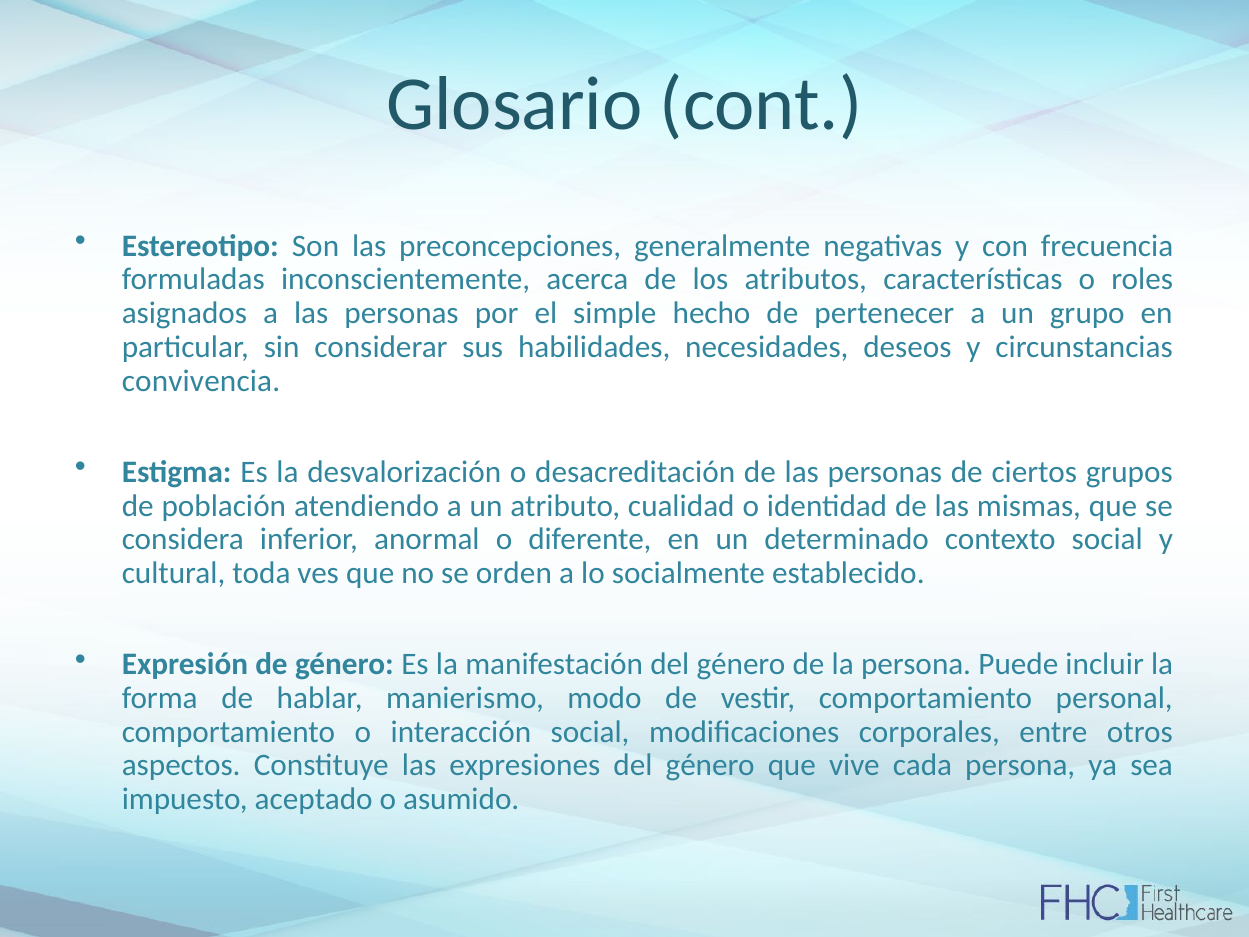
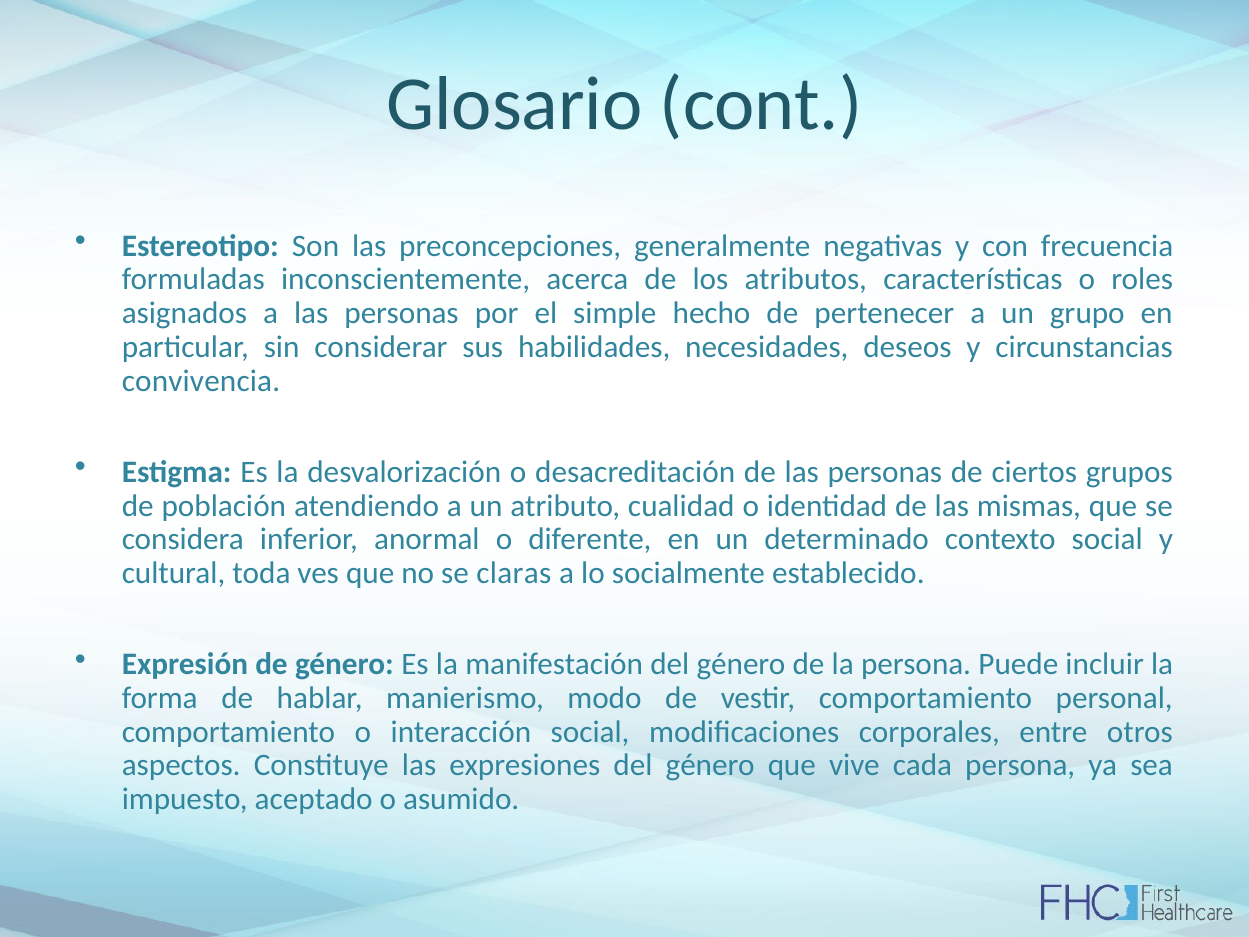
orden: orden -> claras
